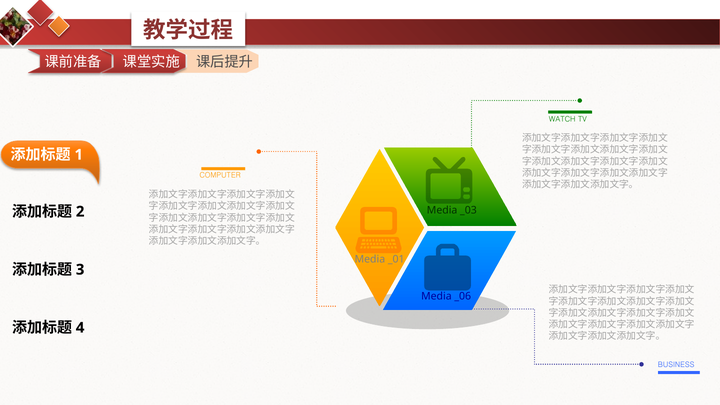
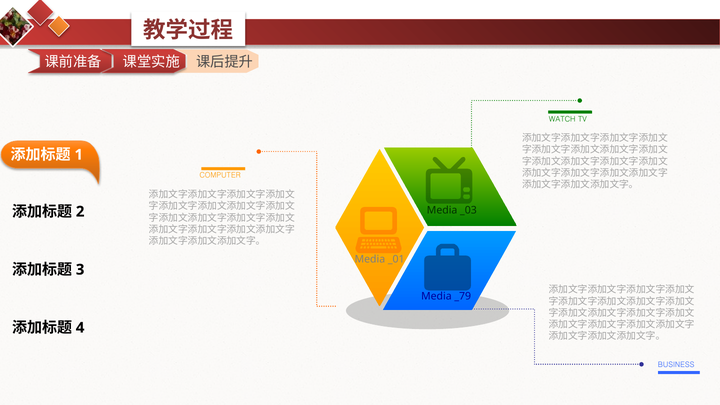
_06: _06 -> _79
